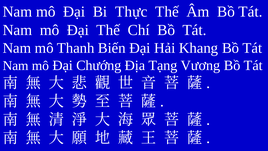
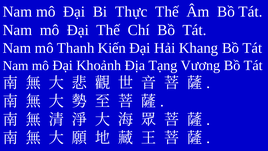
Biến: Biến -> Kiến
Chướng: Chướng -> Khoảnh
